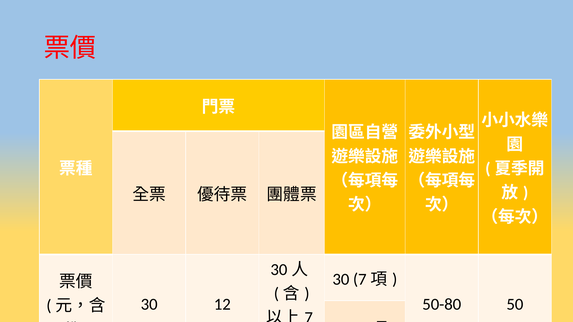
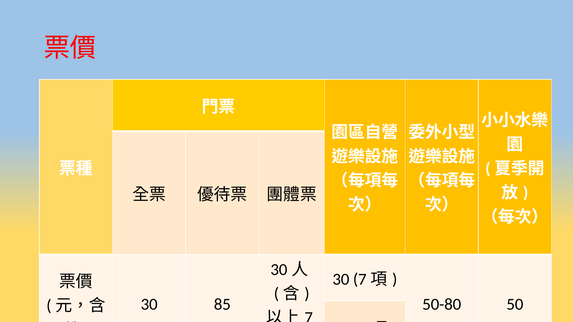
12: 12 -> 85
